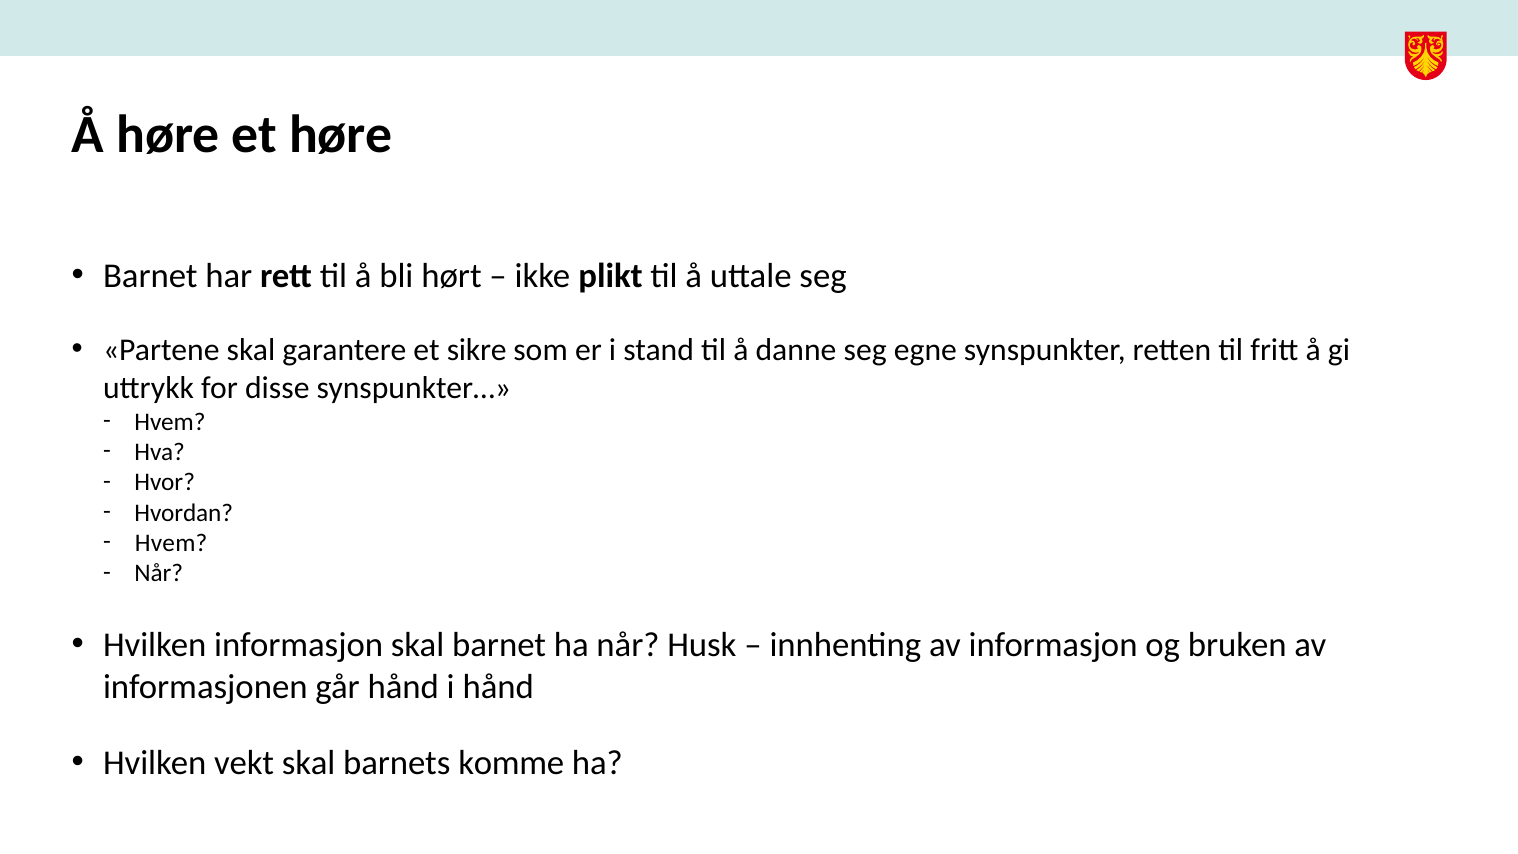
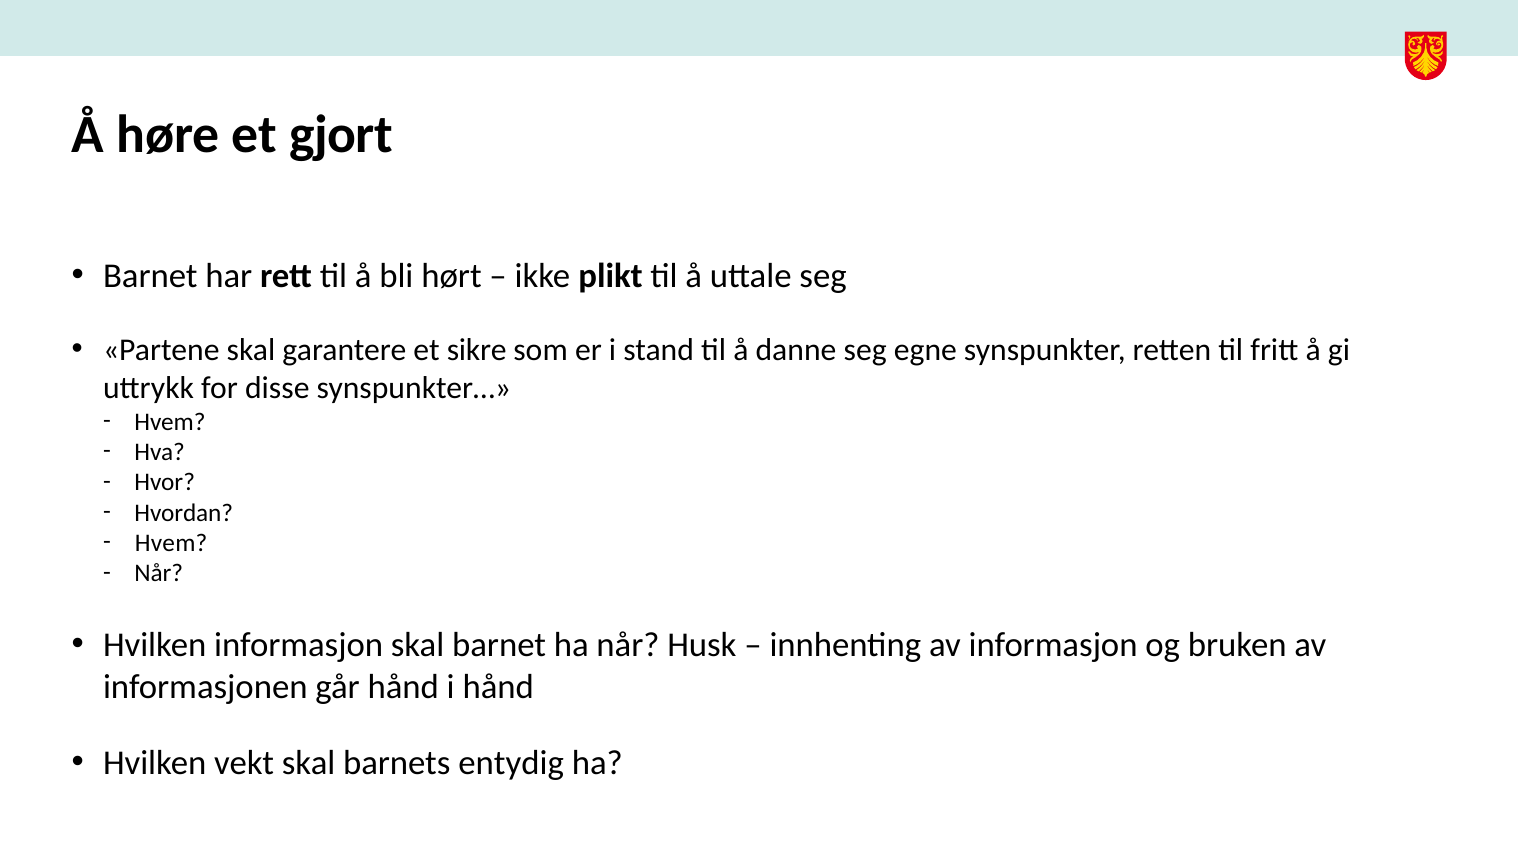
et høre: høre -> gjort
komme: komme -> entydig
